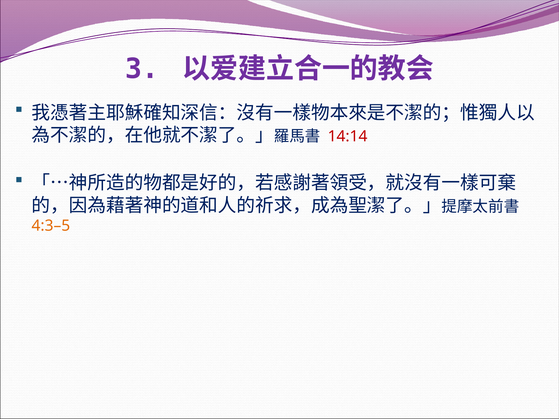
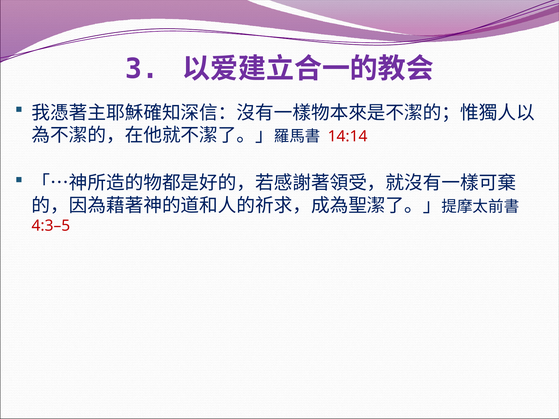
4:3–5 colour: orange -> red
